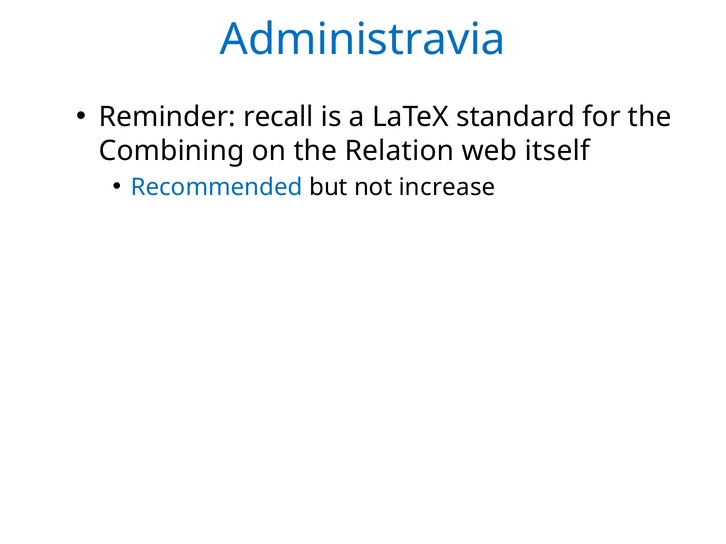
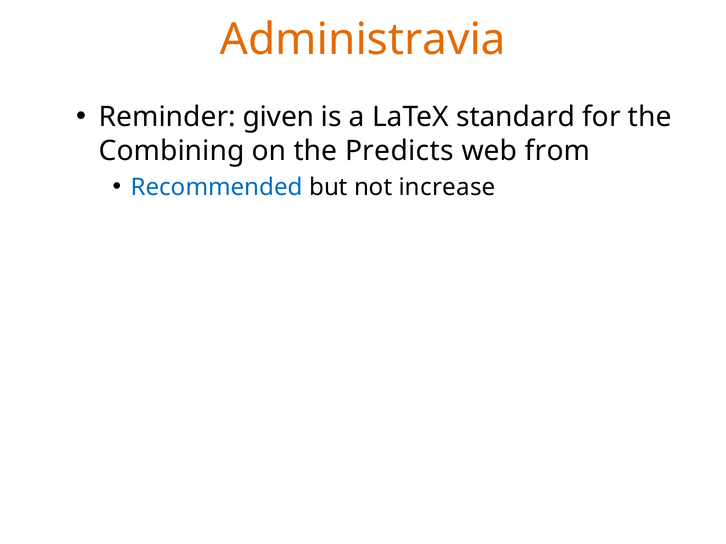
Administravia colour: blue -> orange
recall: recall -> given
Relation: Relation -> Predicts
itself: itself -> from
